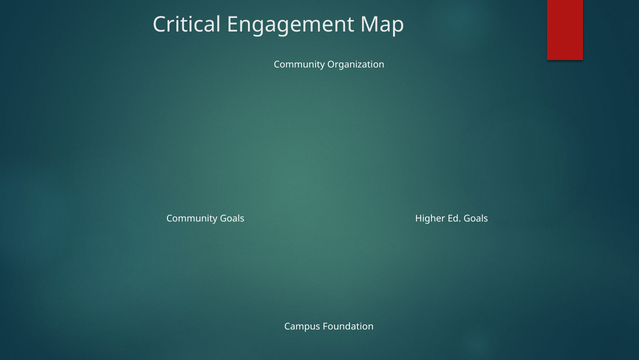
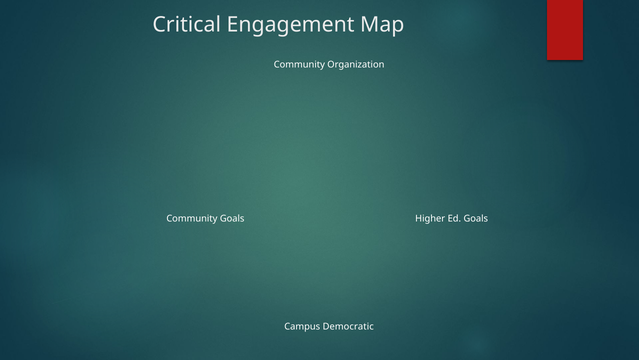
Foundation: Foundation -> Democratic
